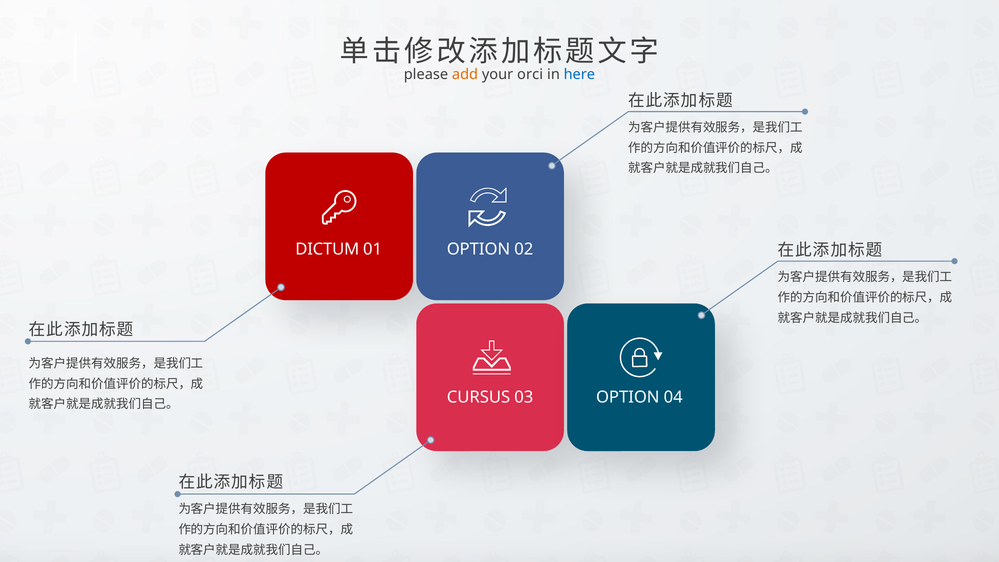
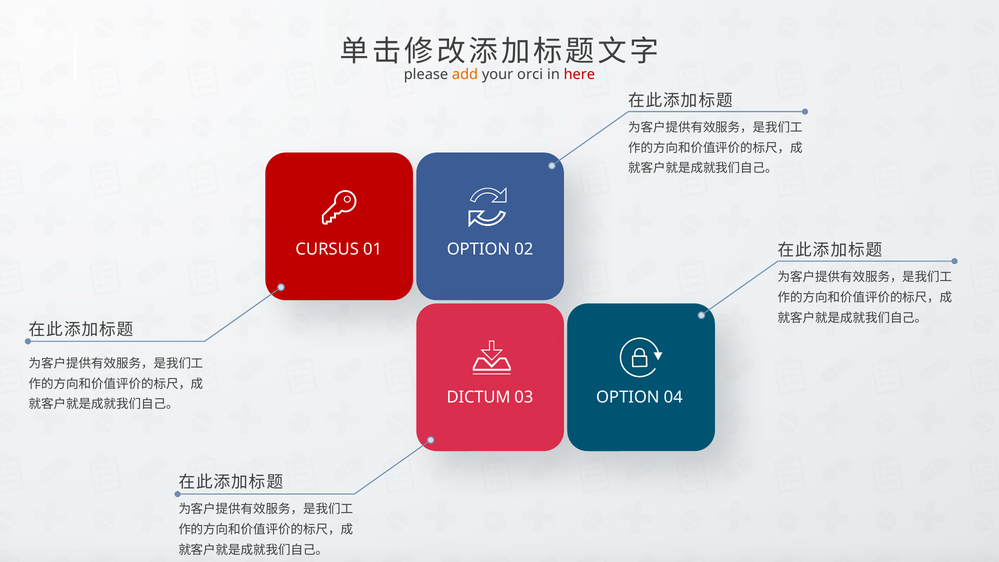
here colour: blue -> red
DICTUM: DICTUM -> CURSUS
CURSUS: CURSUS -> DICTUM
